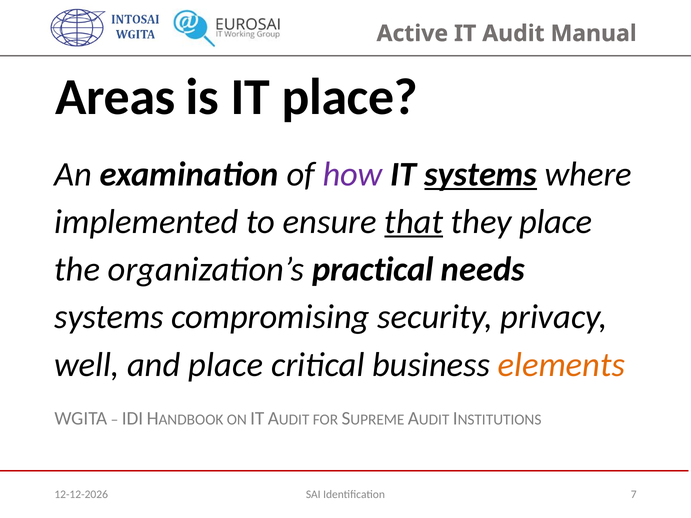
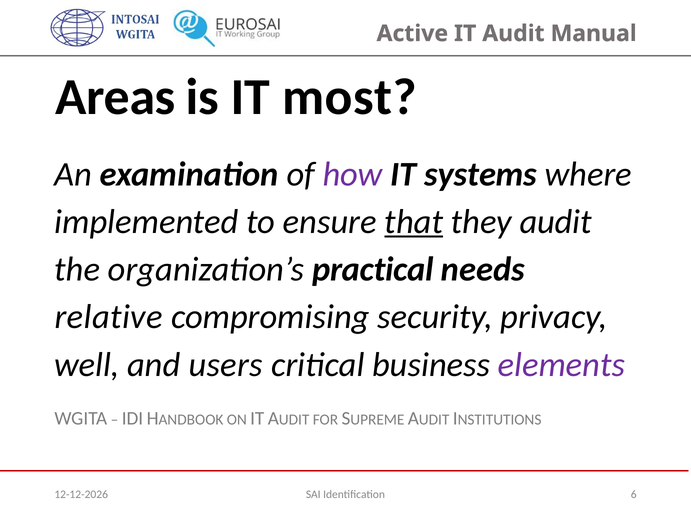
IT place: place -> most
systems at (481, 174) underline: present -> none
they place: place -> audit
systems at (109, 317): systems -> relative
and place: place -> users
elements colour: orange -> purple
7: 7 -> 6
